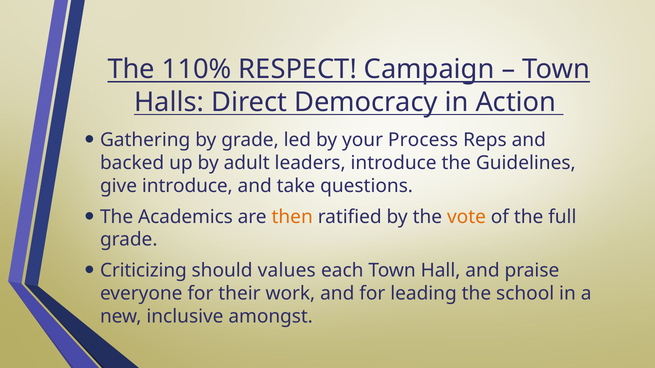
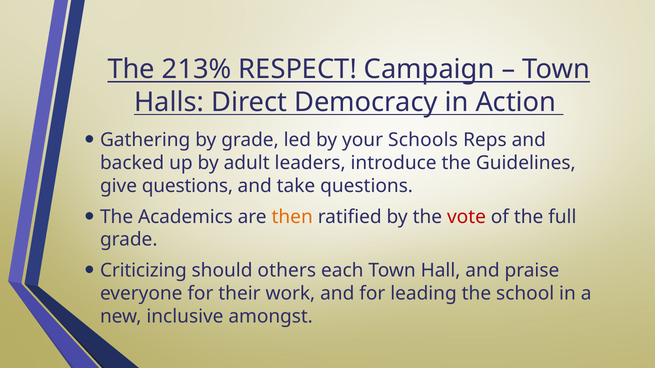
110%: 110% -> 213%
Process: Process -> Schools
give introduce: introduce -> questions
vote colour: orange -> red
values: values -> others
